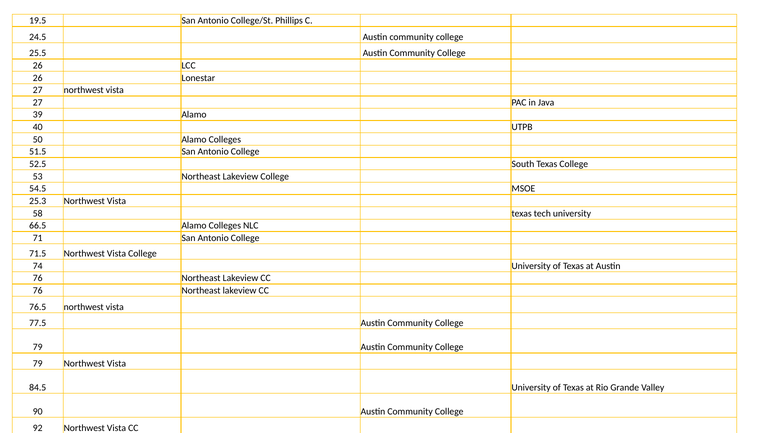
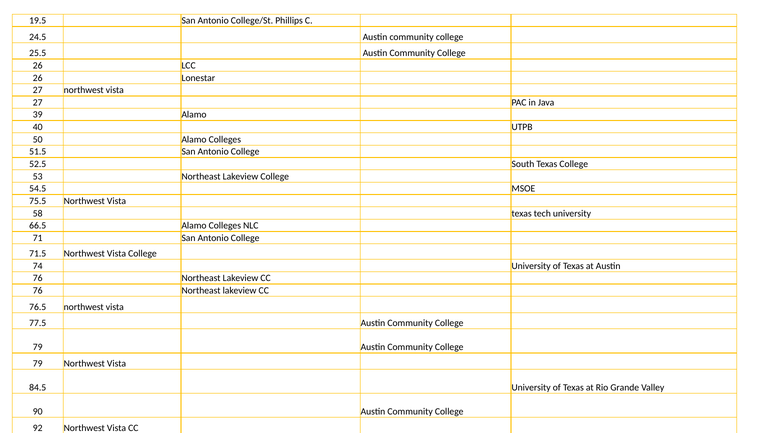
25.3: 25.3 -> 75.5
